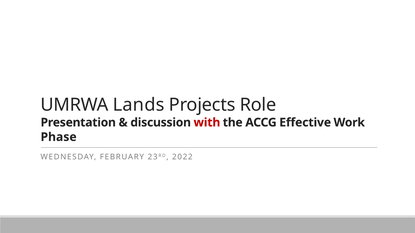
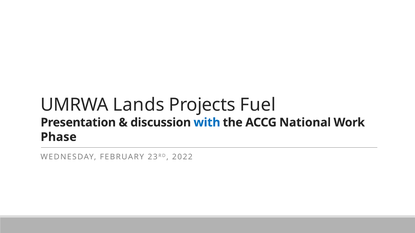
Role: Role -> Fuel
with colour: red -> blue
Effective: Effective -> National
